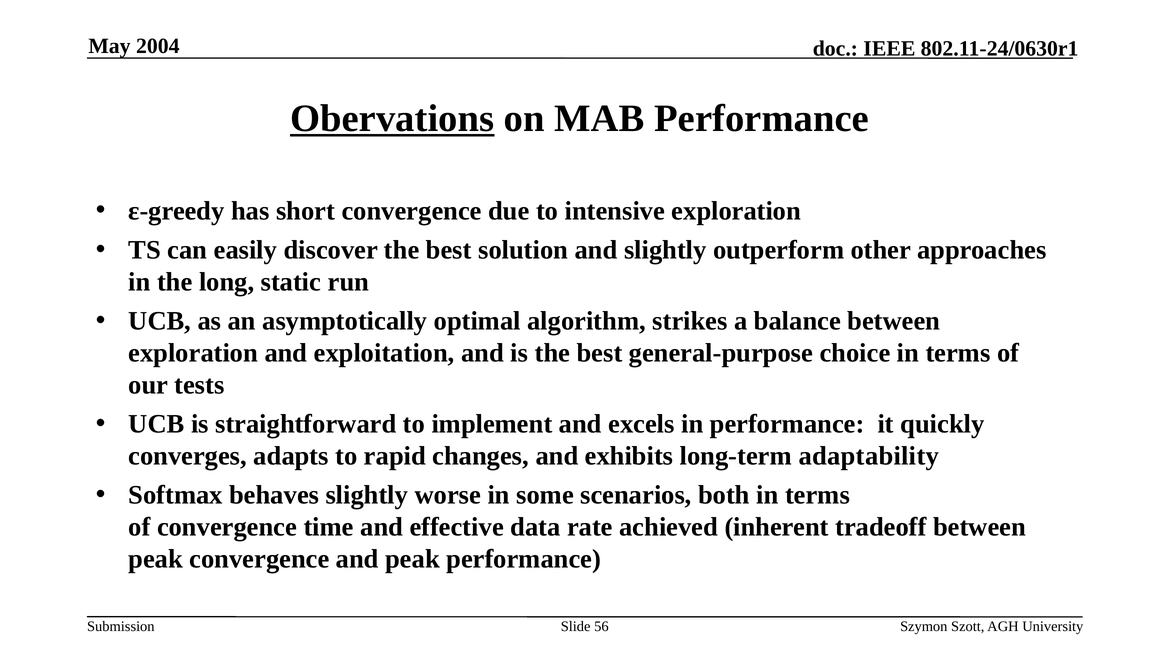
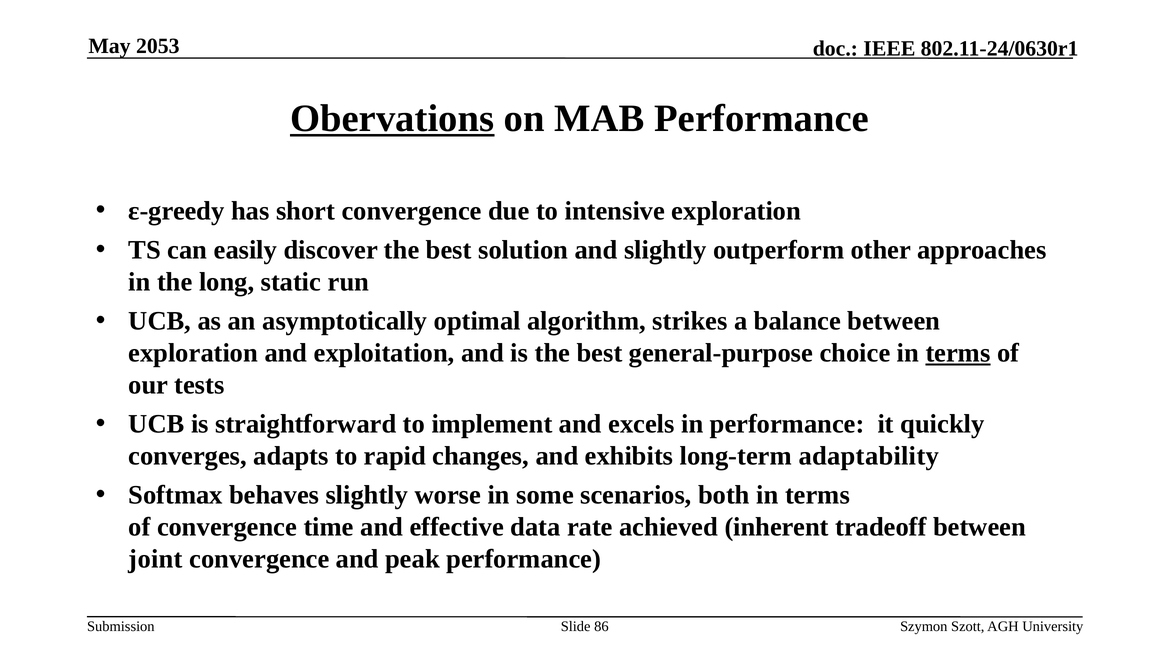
2004: 2004 -> 2053
terms at (958, 353) underline: none -> present
peak at (156, 559): peak -> joint
56: 56 -> 86
